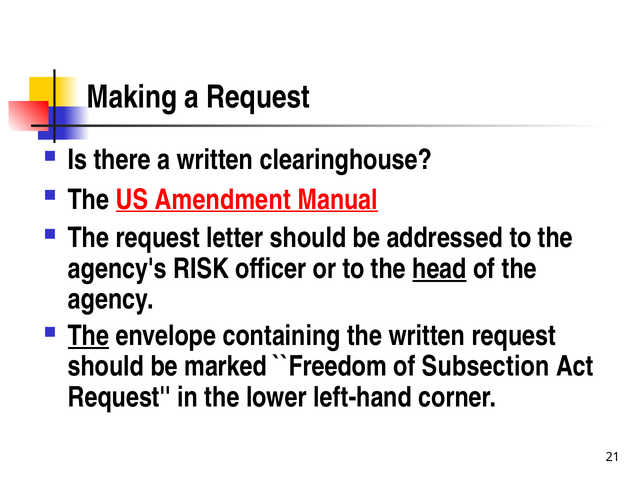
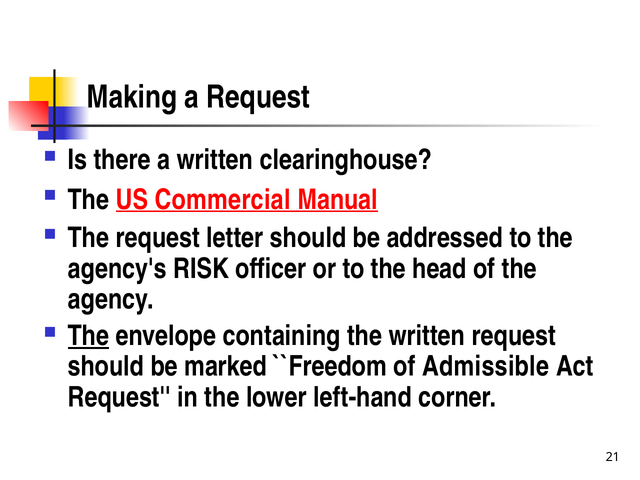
Amendment: Amendment -> Commercial
head underline: present -> none
Subsection: Subsection -> Admissible
